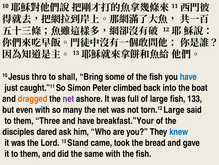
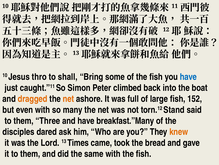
net at (68, 98) colour: purple -> orange
133: 133 -> 152
torn.12 Large: Large -> Stand
breakfast.”Your: breakfast.”Your -> breakfast.”Many
knew colour: blue -> orange
Stand: Stand -> Times
